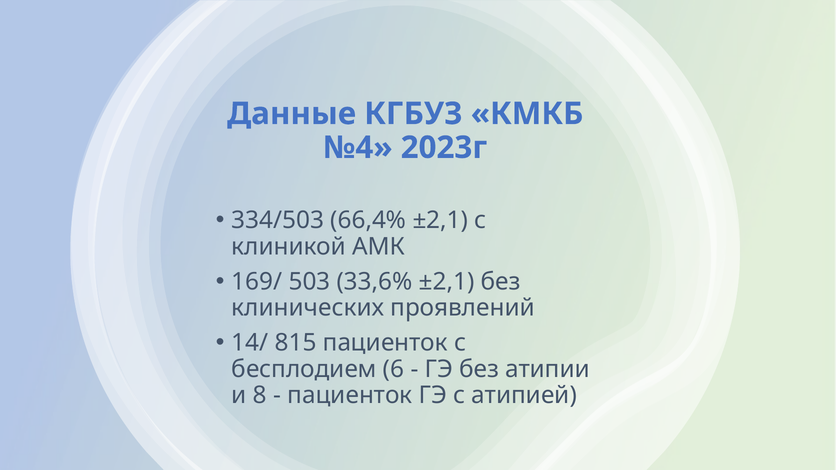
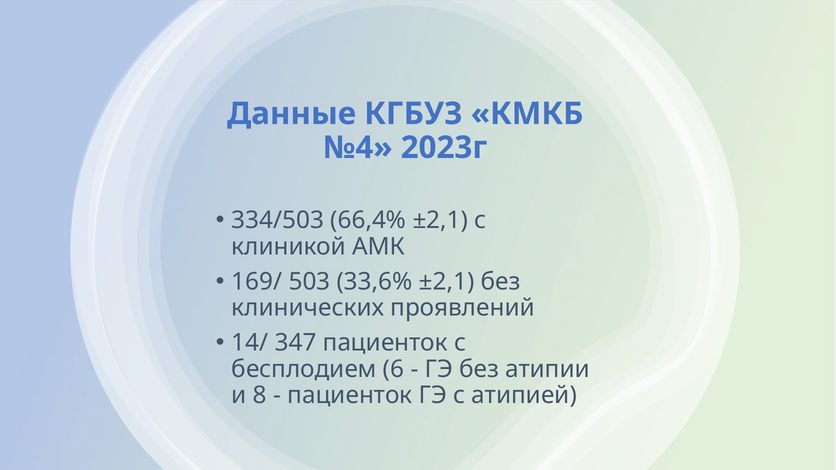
815: 815 -> 347
